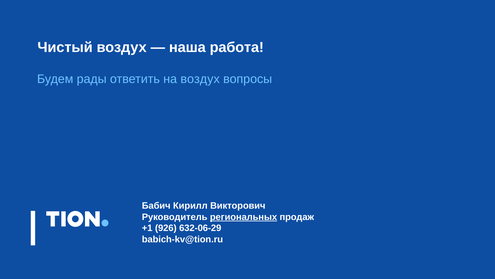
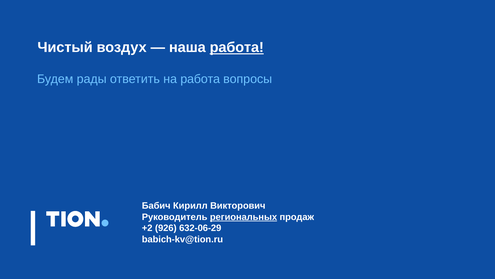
работа at (237, 47) underline: none -> present
на воздух: воздух -> работа
+1: +1 -> +2
